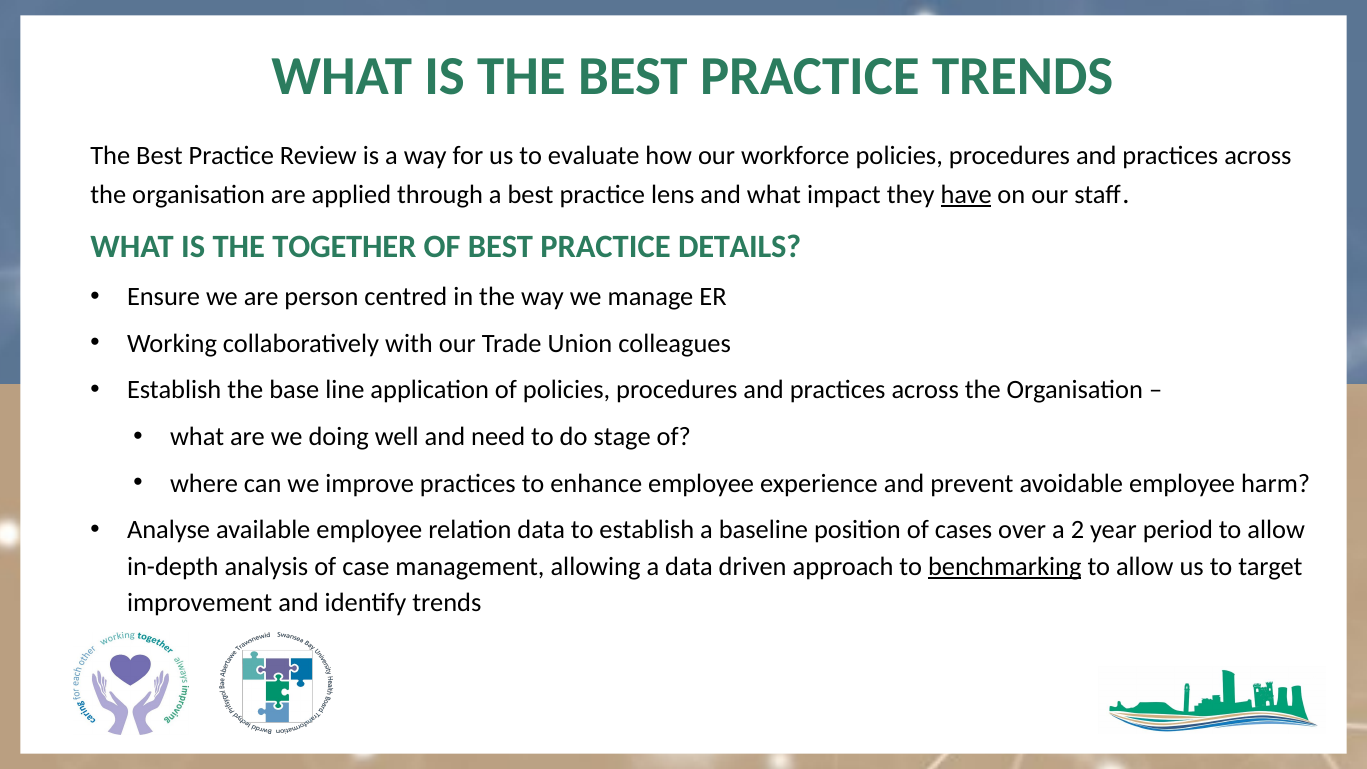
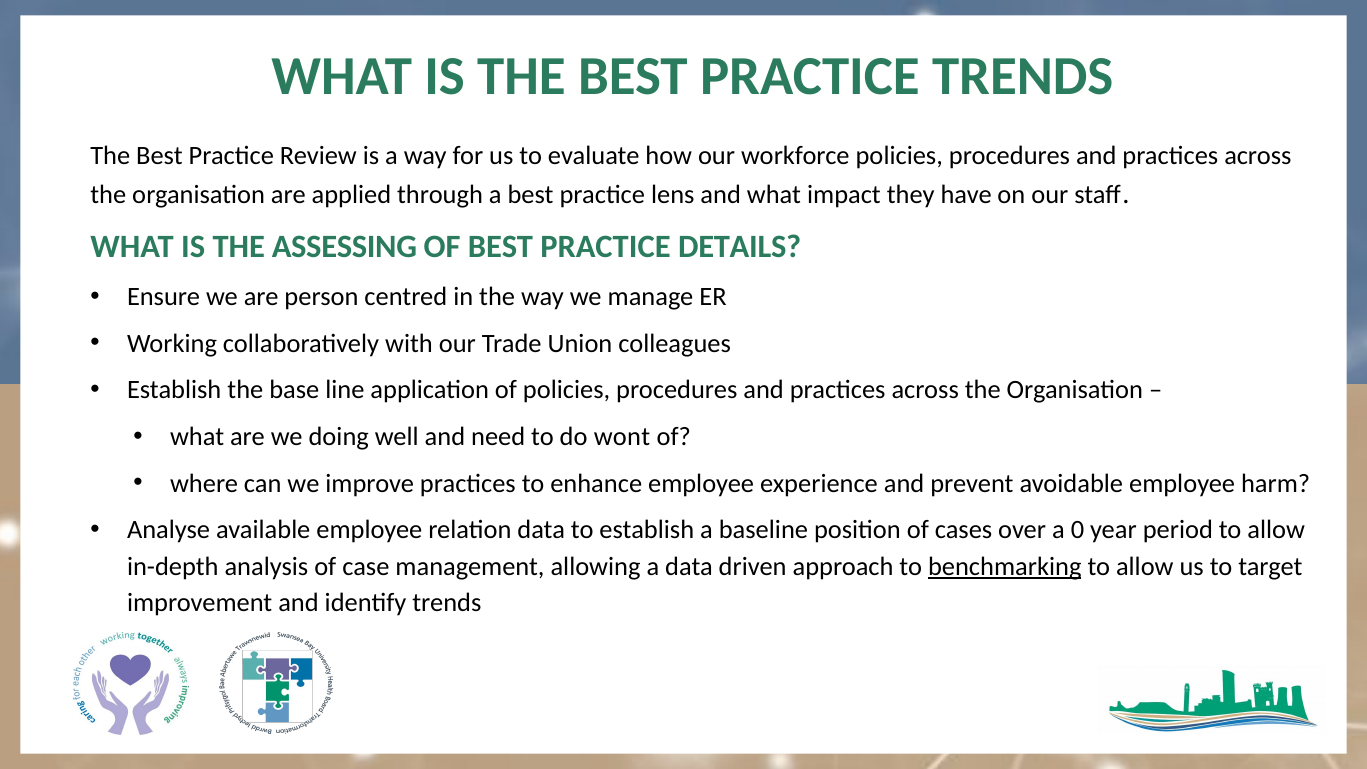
have underline: present -> none
TOGETHER: TOGETHER -> ASSESSING
stage: stage -> wont
2: 2 -> 0
